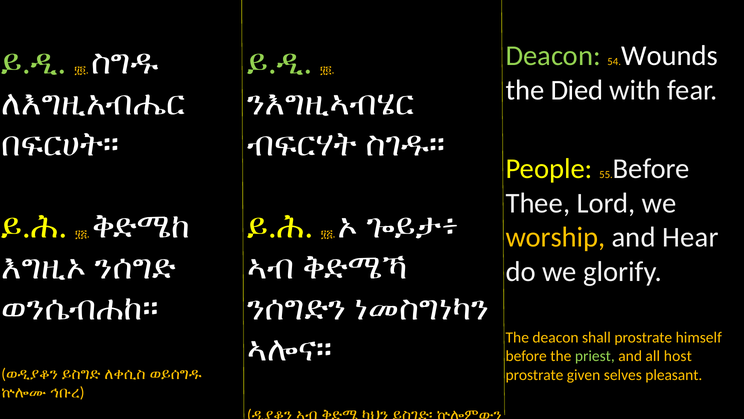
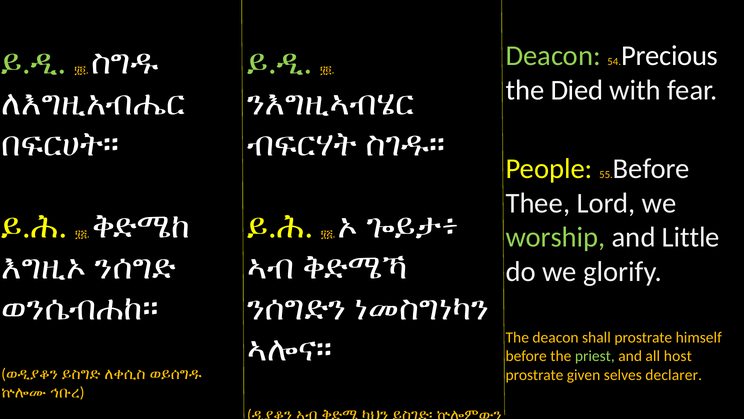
Wounds: Wounds -> Precious
worship colour: yellow -> light green
Hear: Hear -> Little
pleasant: pleasant -> declarer
